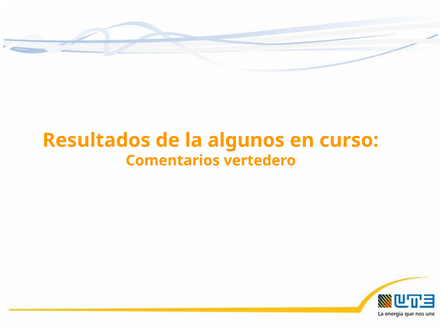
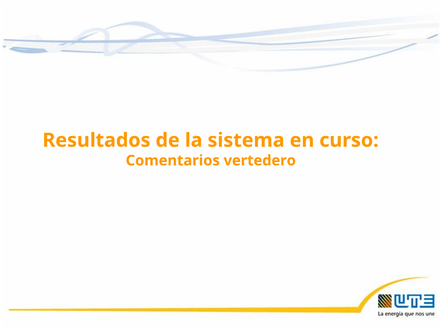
algunos: algunos -> sistema
